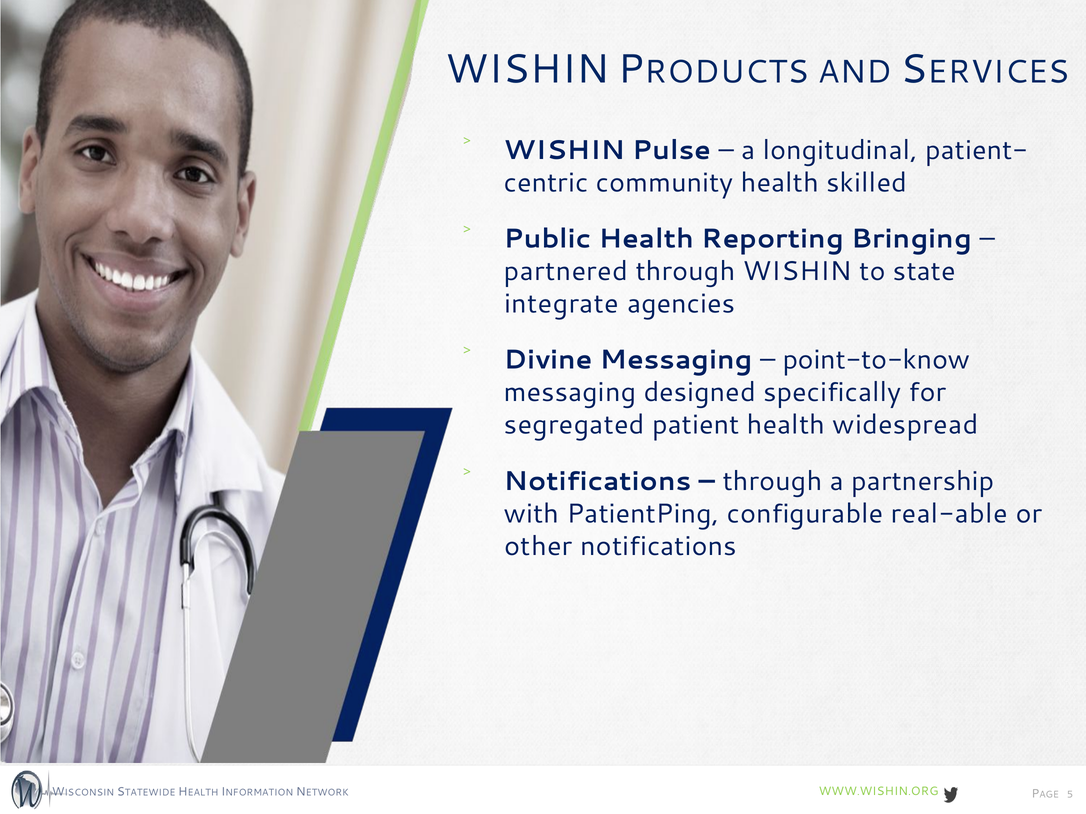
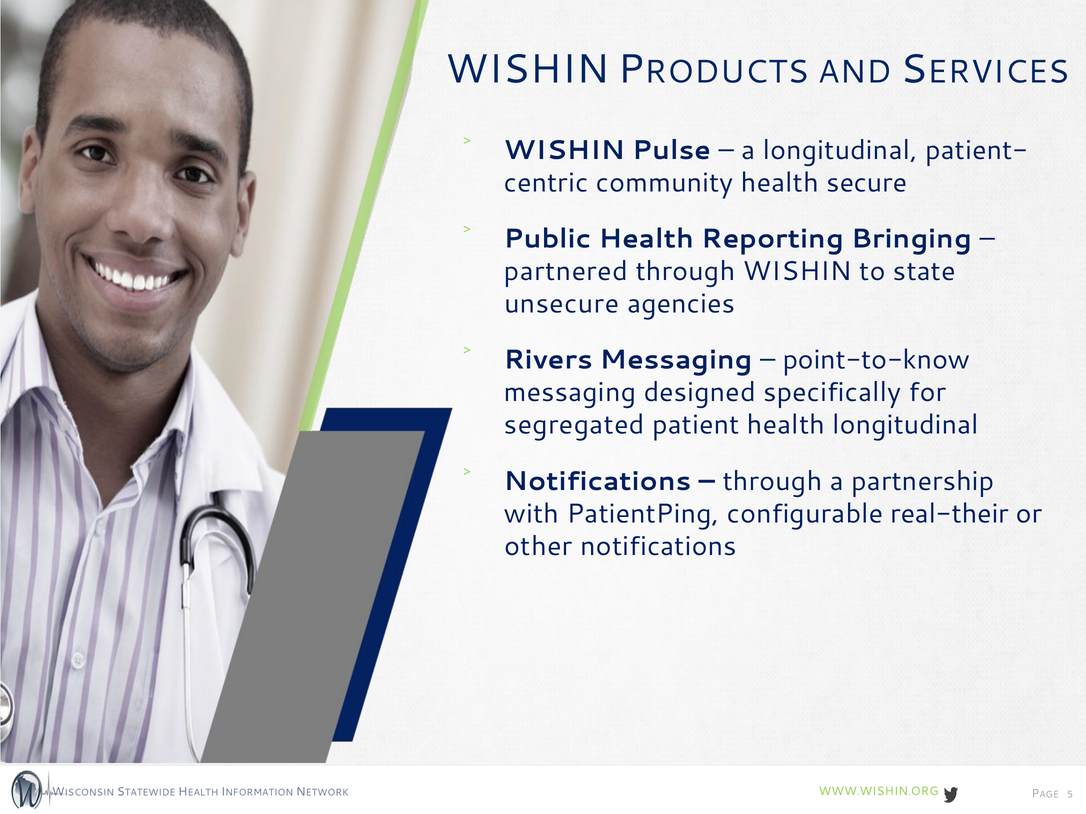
skilled: skilled -> secure
integrate: integrate -> unsecure
Divine: Divine -> Rivers
health widespread: widespread -> longitudinal
real-able: real-able -> real-their
